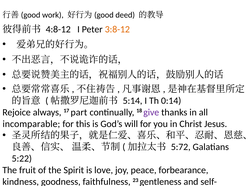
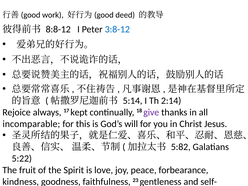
4:8-12: 4:8-12 -> 8:8-12
3:8-12 colour: orange -> blue
0:14: 0:14 -> 2:14
part: part -> kept
5:72: 5:72 -> 5:82
